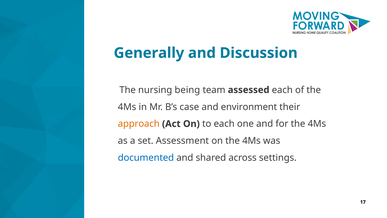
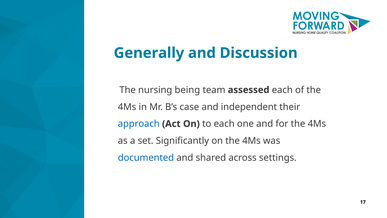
environment: environment -> independent
approach colour: orange -> blue
Assessment: Assessment -> Significantly
